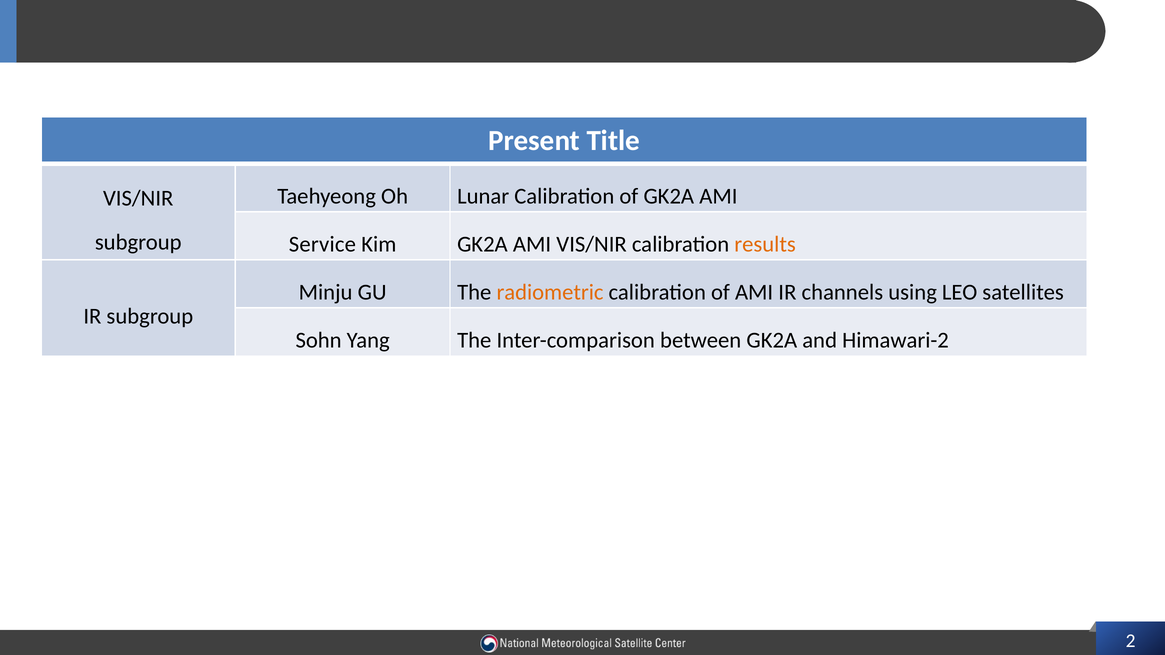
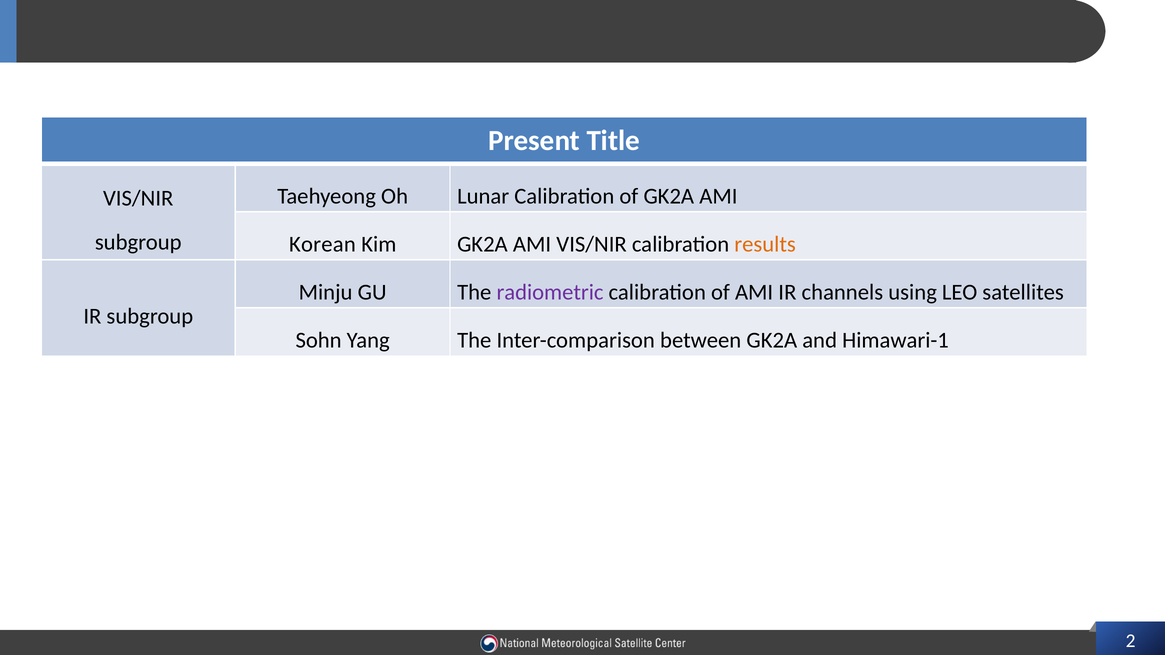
Service: Service -> Korean
radiometric colour: orange -> purple
Himawari-2: Himawari-2 -> Himawari-1
